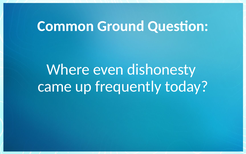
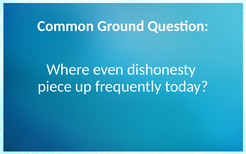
came: came -> piece
